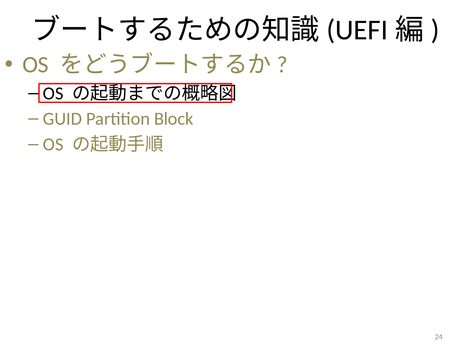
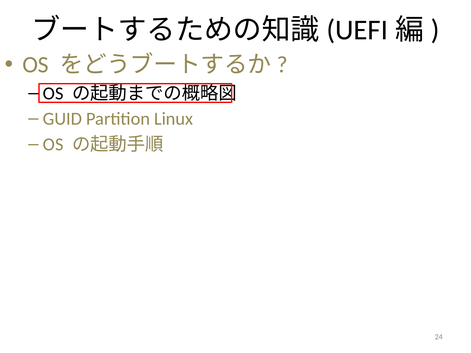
Block: Block -> Linux
